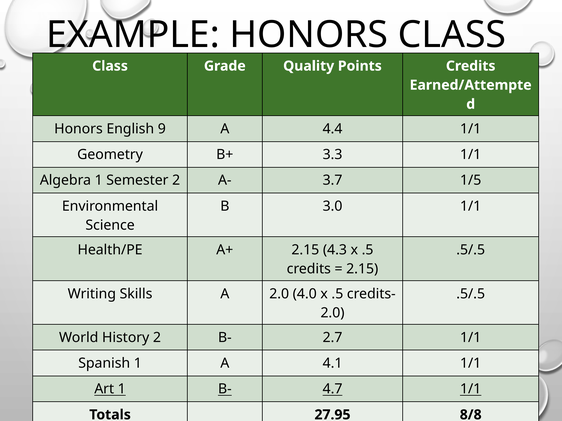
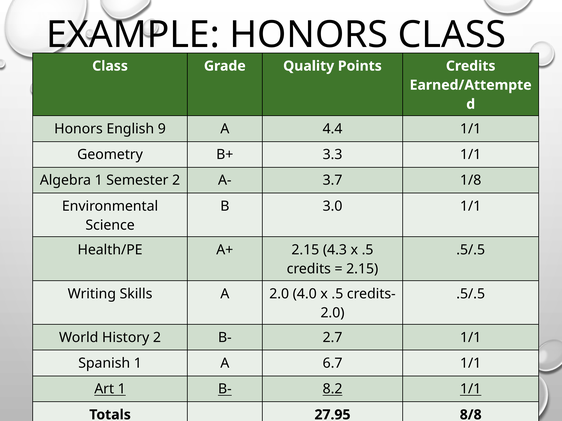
1/5: 1/5 -> 1/8
4.1: 4.1 -> 6.7
4.7: 4.7 -> 8.2
